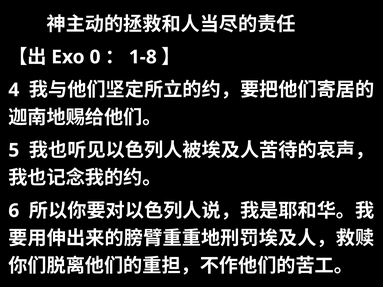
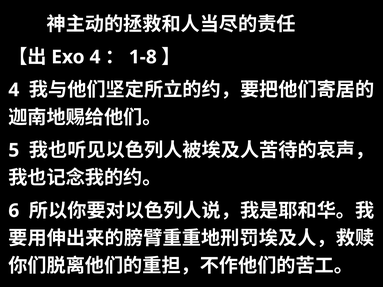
0 at (95, 57): 0 -> 4
